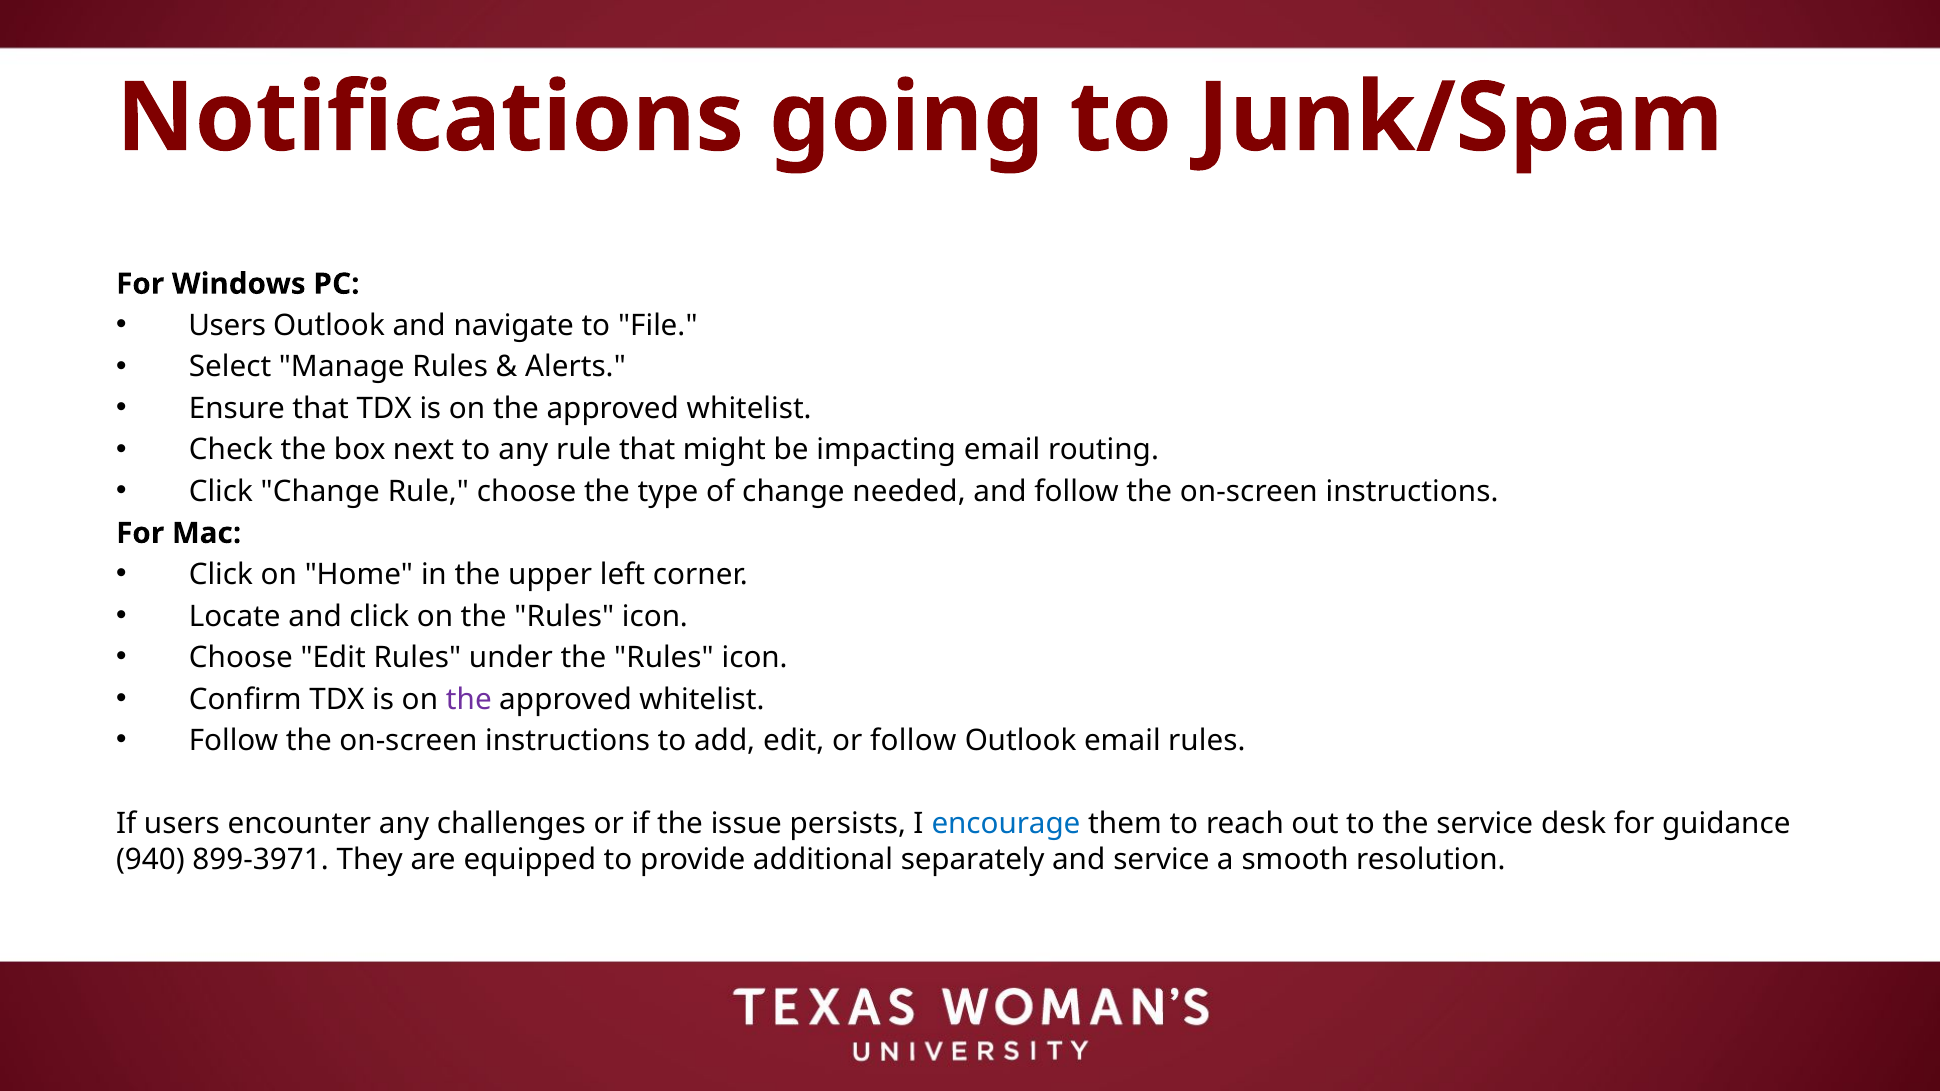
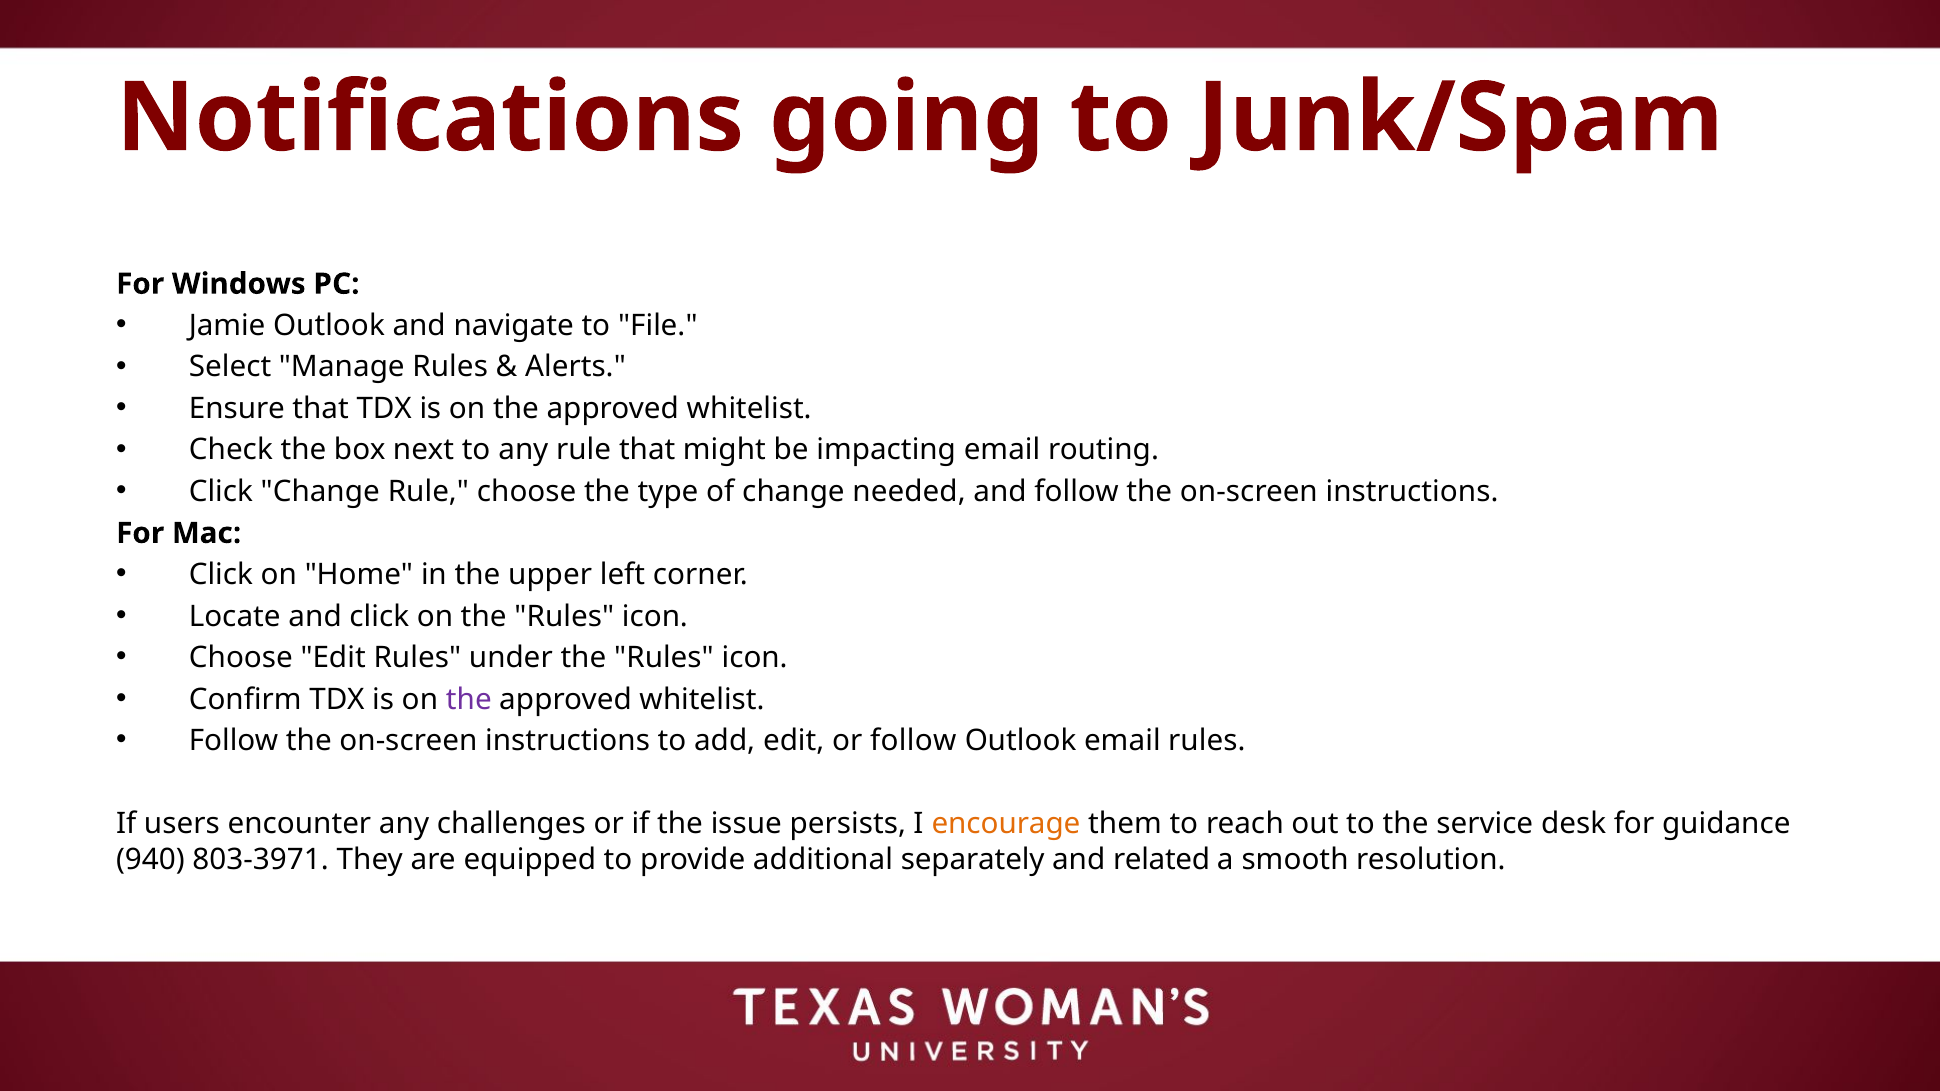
Users at (227, 326): Users -> Jamie
encourage colour: blue -> orange
899-3971: 899-3971 -> 803-3971
and service: service -> related
